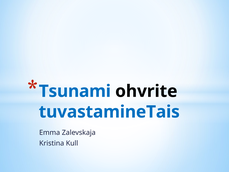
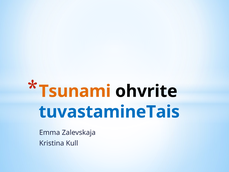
Tsunami colour: blue -> orange
